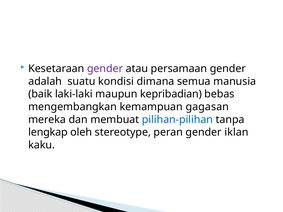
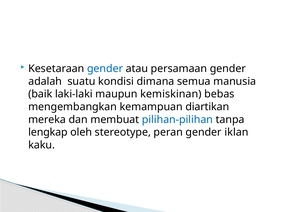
gender at (105, 69) colour: purple -> blue
kepribadian: kepribadian -> kemiskinan
gagasan: gagasan -> diartikan
